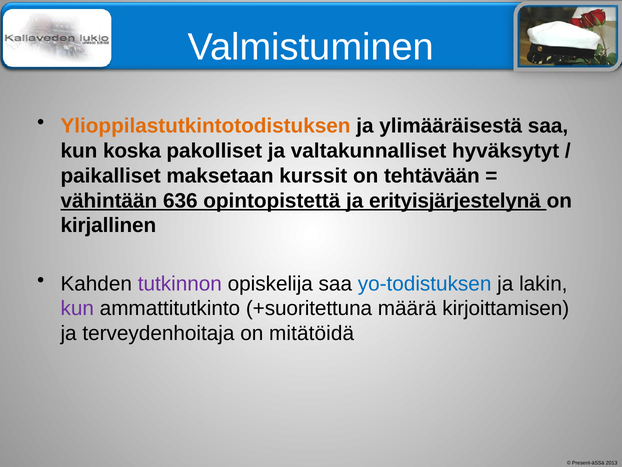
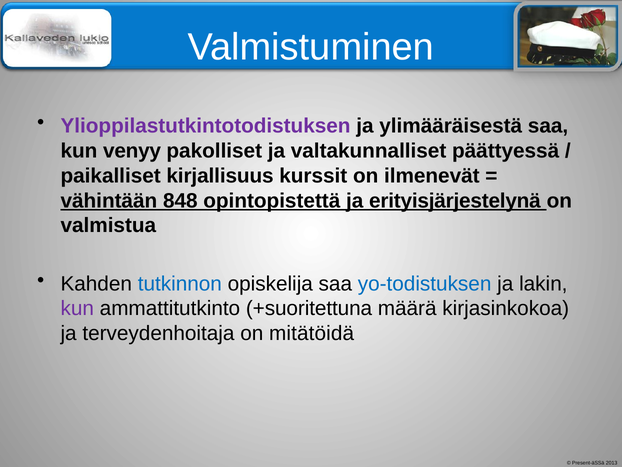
Ylioppilastutkintotodistuksen colour: orange -> purple
koska: koska -> venyy
hyväksytyt: hyväksytyt -> päättyessä
maksetaan: maksetaan -> kirjallisuus
tehtävään: tehtävään -> ilmenevät
636: 636 -> 848
kirjallinen: kirjallinen -> valmistua
tutkinnon colour: purple -> blue
kirjoittamisen: kirjoittamisen -> kirjasinkokoa
